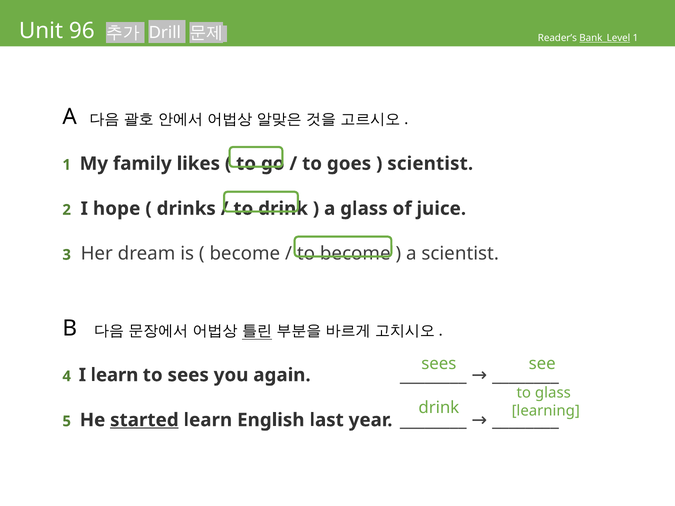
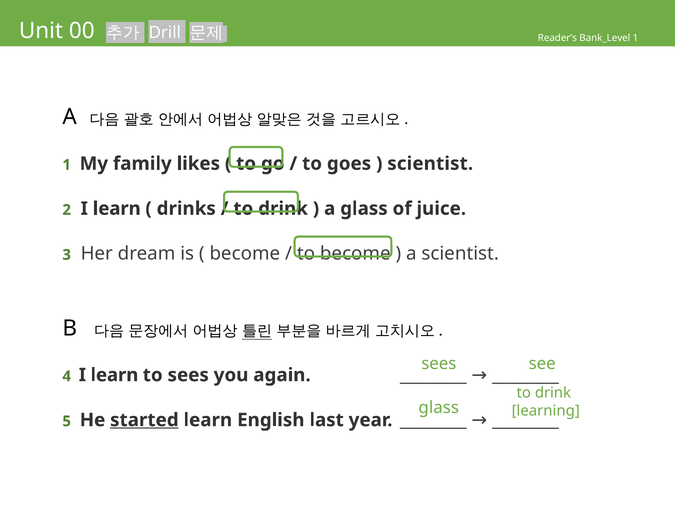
96: 96 -> 00
Bank_Level underline: present -> none
2 I hope: hope -> learn
glass at (553, 393): glass -> drink
drink at (439, 408): drink -> glass
